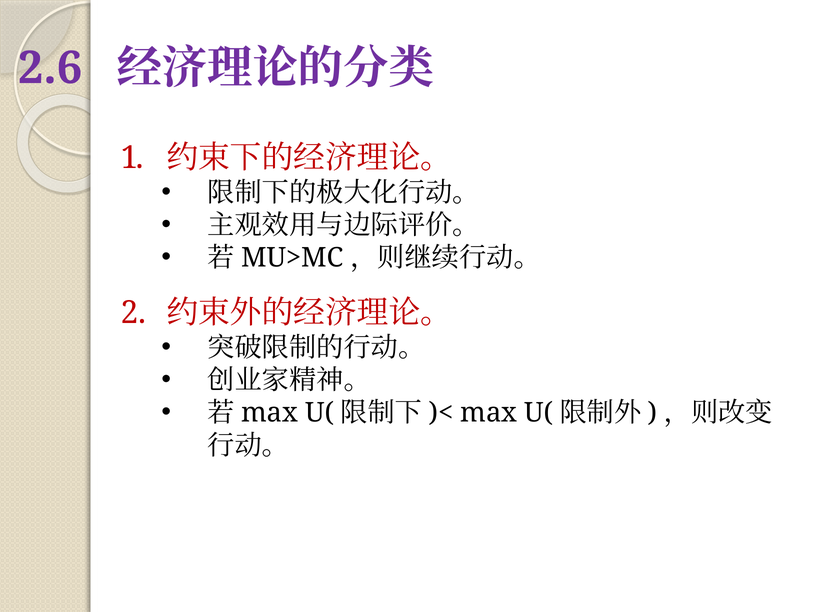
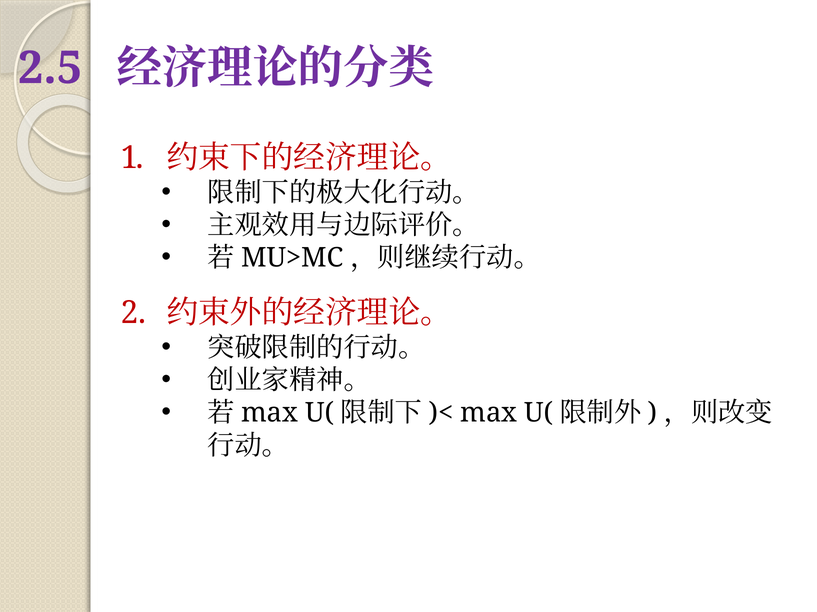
2.6: 2.6 -> 2.5
